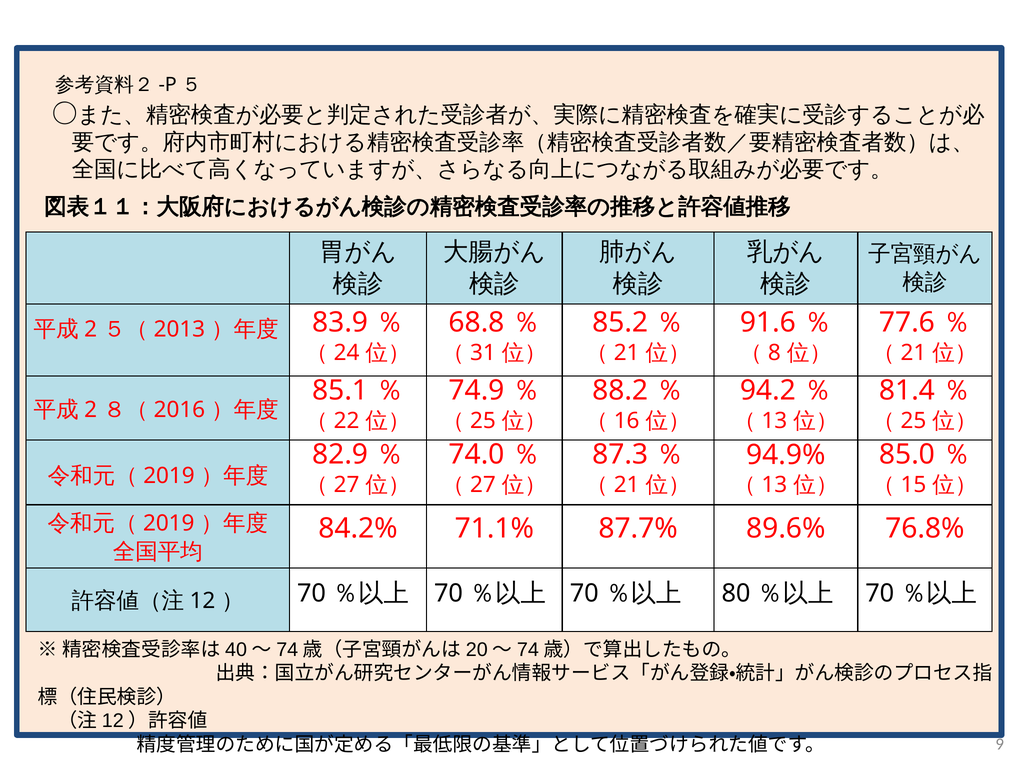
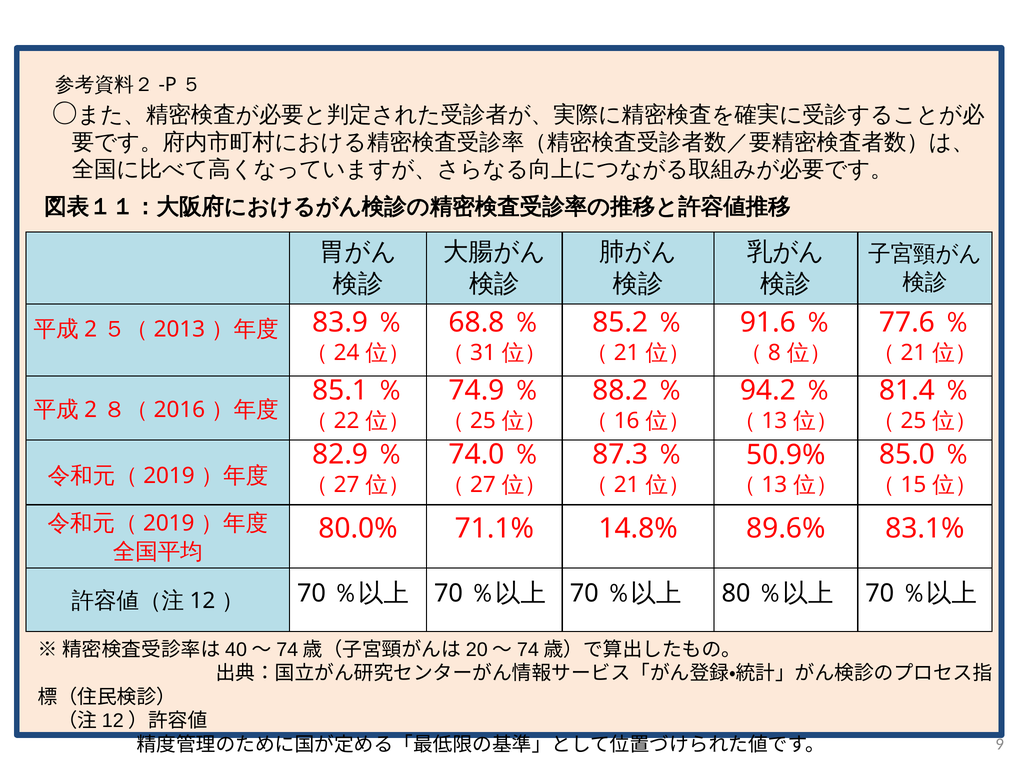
94.9%: 94.9% -> 50.9%
84.2%: 84.2% -> 80.0%
87.7%: 87.7% -> 14.8%
76.8%: 76.8% -> 83.1%
